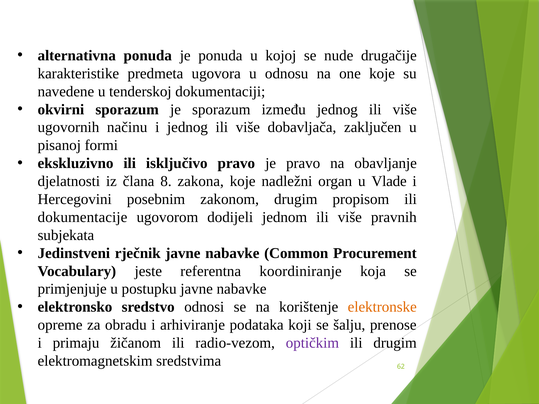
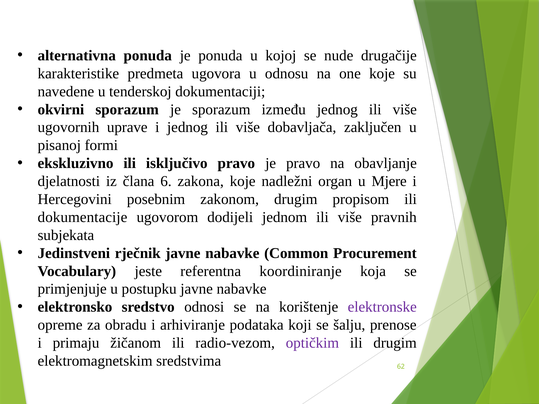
načinu: načinu -> uprave
8: 8 -> 6
Vlade: Vlade -> Mjere
elektronske colour: orange -> purple
